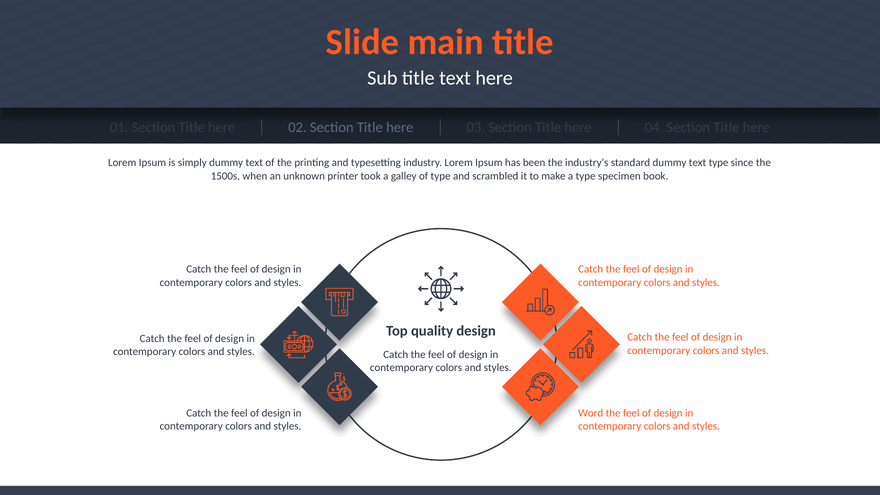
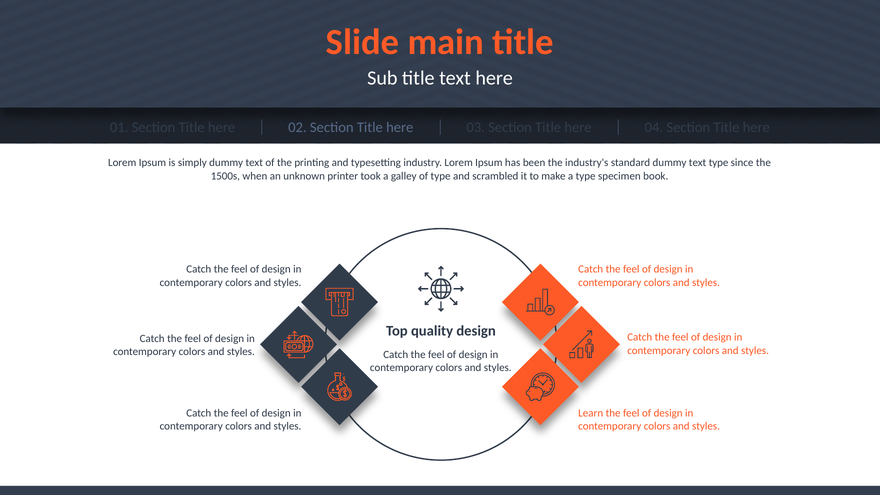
Word: Word -> Learn
